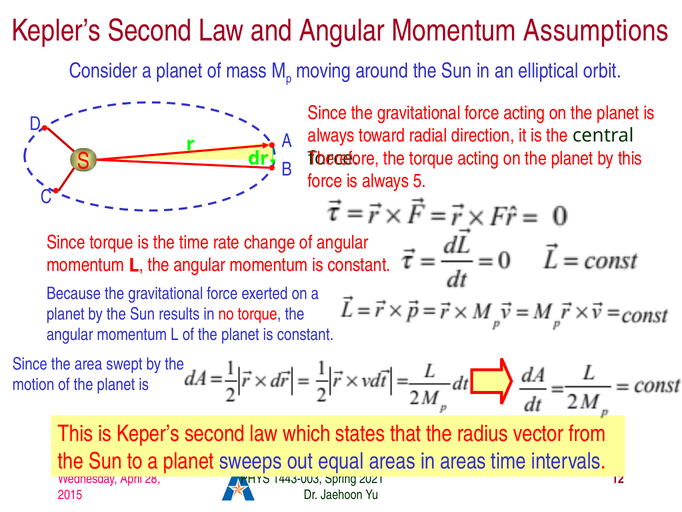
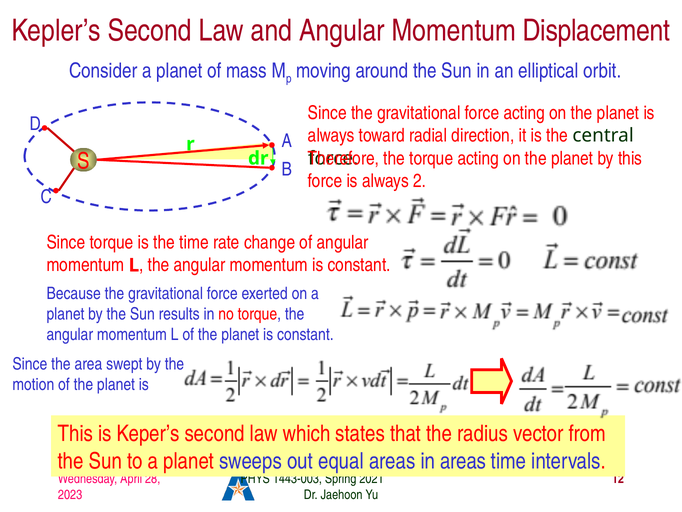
Assumptions: Assumptions -> Displacement
5: 5 -> 2
2015: 2015 -> 2023
